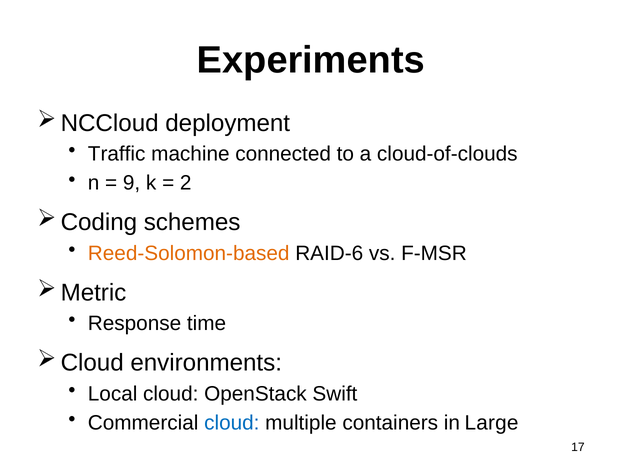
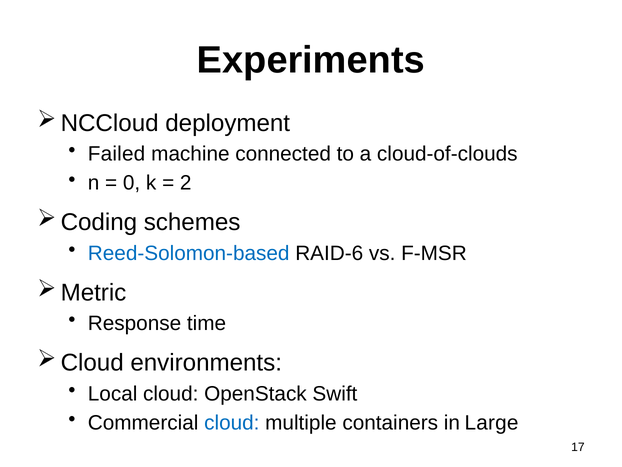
Traffic: Traffic -> Failed
9: 9 -> 0
Reed-Solomon-based colour: orange -> blue
